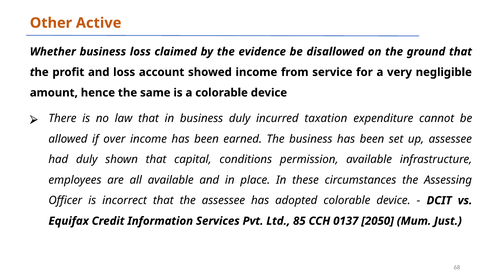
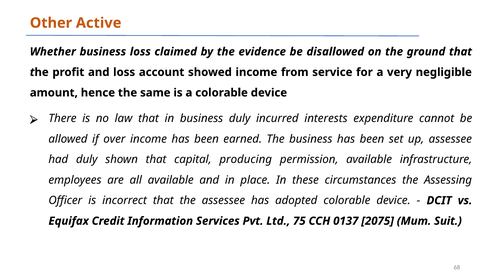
taxation: taxation -> interests
conditions: conditions -> producing
85: 85 -> 75
2050: 2050 -> 2075
Just: Just -> Suit
